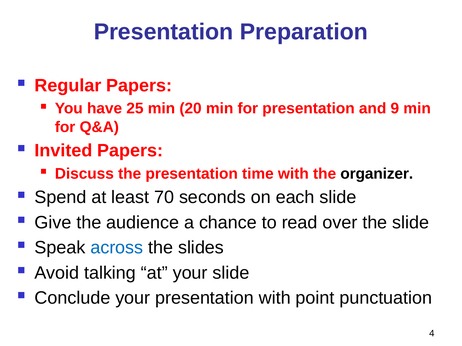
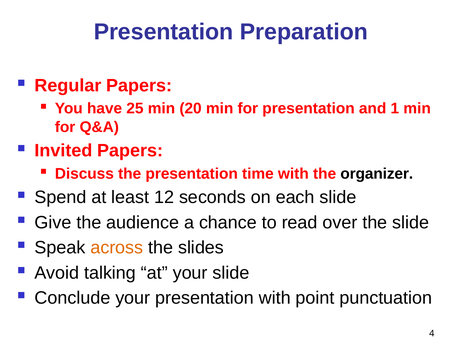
9: 9 -> 1
70: 70 -> 12
across colour: blue -> orange
